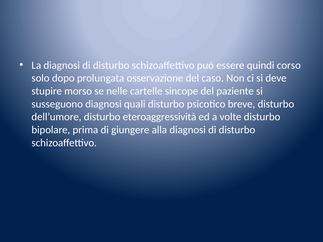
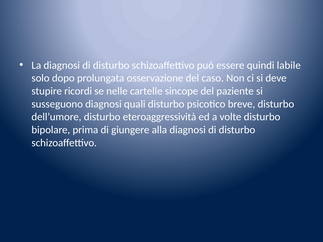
corso: corso -> labile
morso: morso -> ricordi
